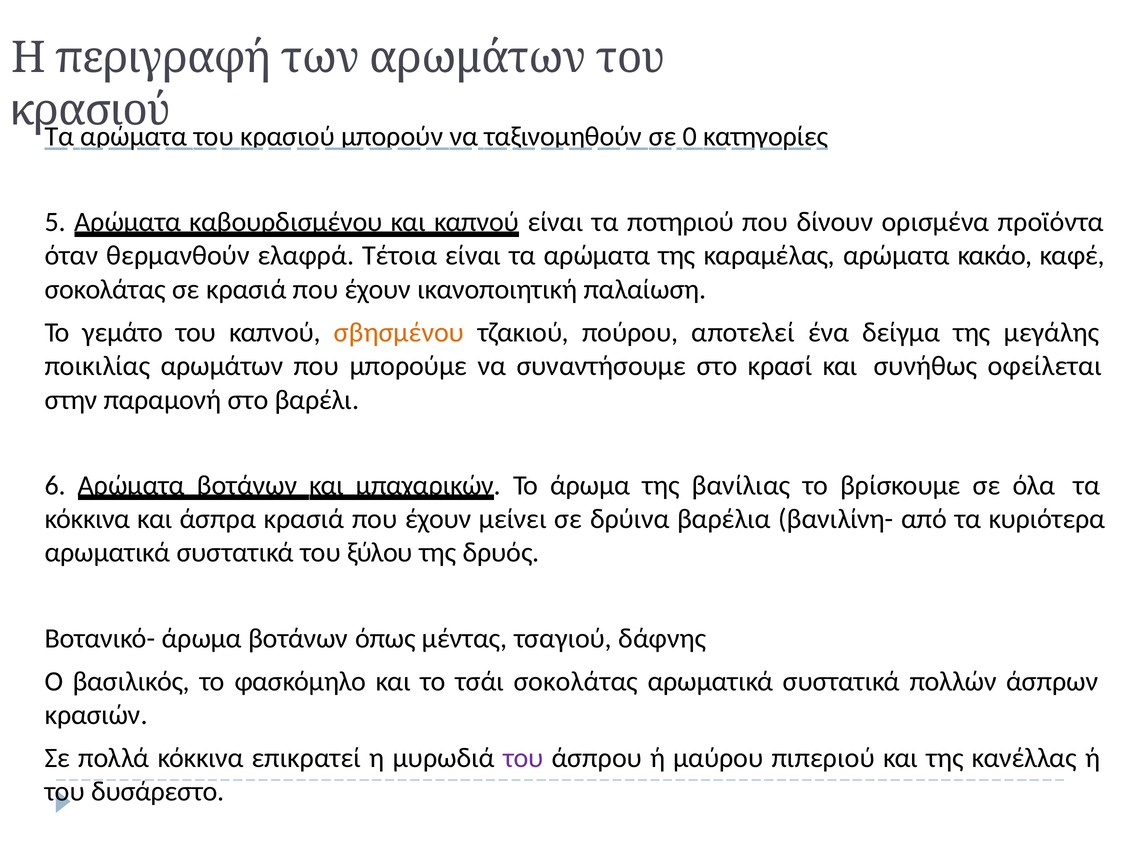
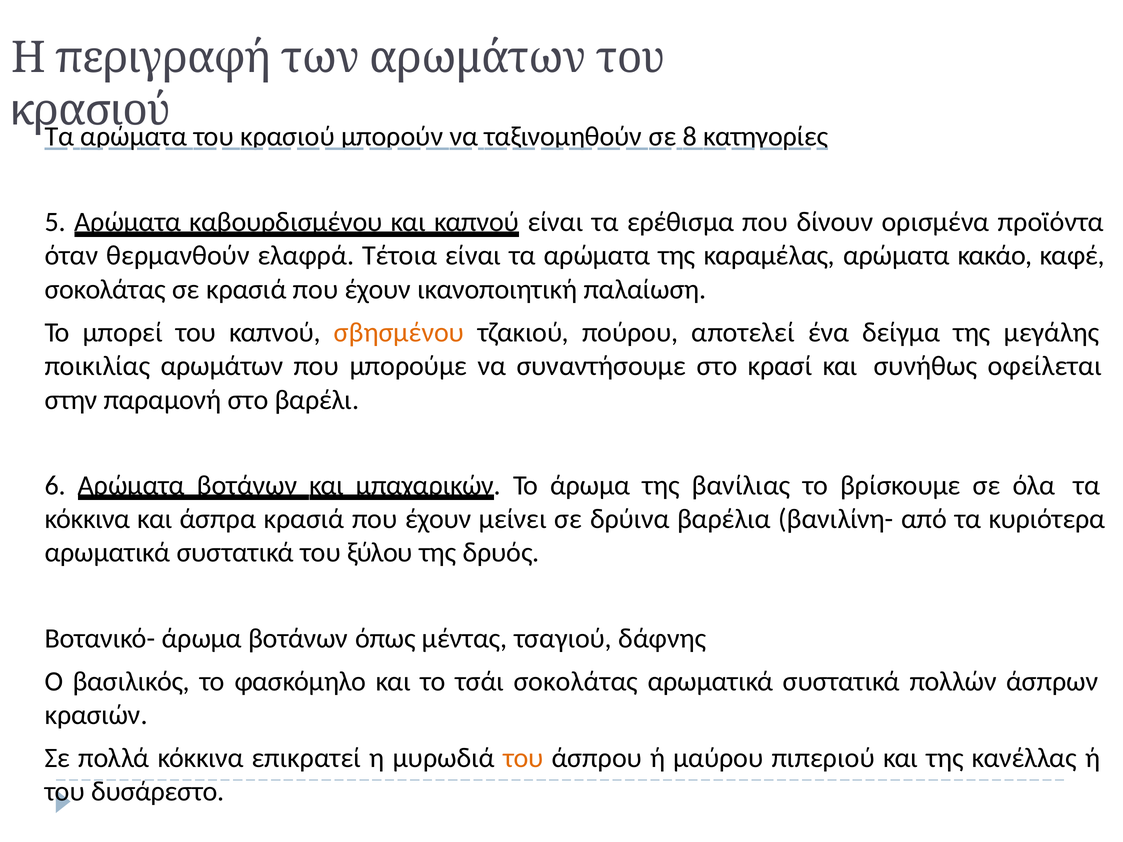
0: 0 -> 8
ποτηριού: ποτηριού -> ερέθισμα
γεμάτο: γεμάτο -> μπορεί
του at (523, 758) colour: purple -> orange
